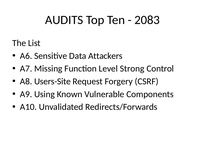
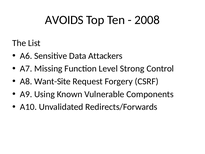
AUDITS: AUDITS -> AVOIDS
2083: 2083 -> 2008
Users-Site: Users-Site -> Want-Site
